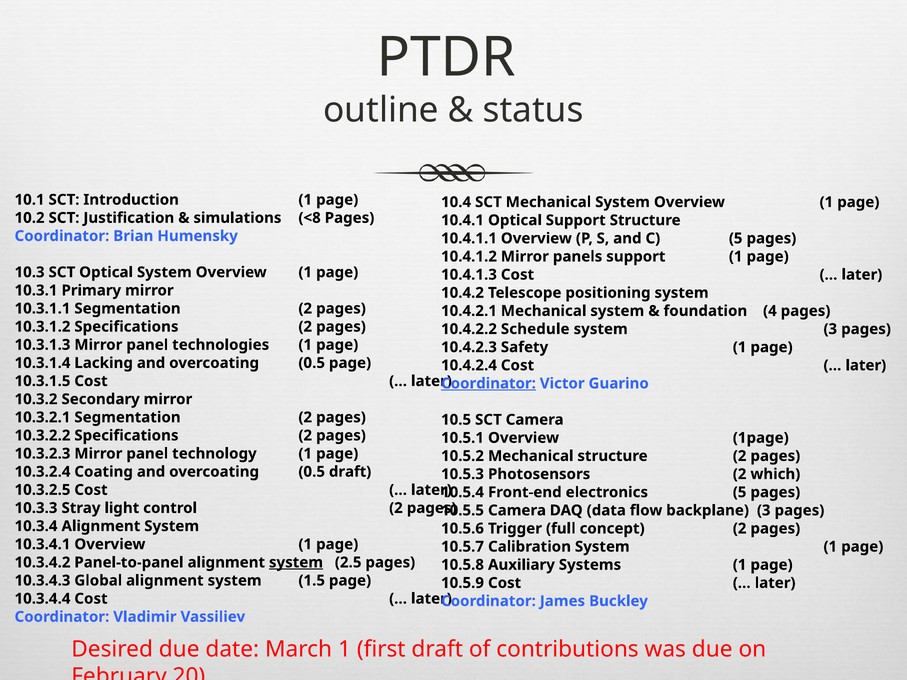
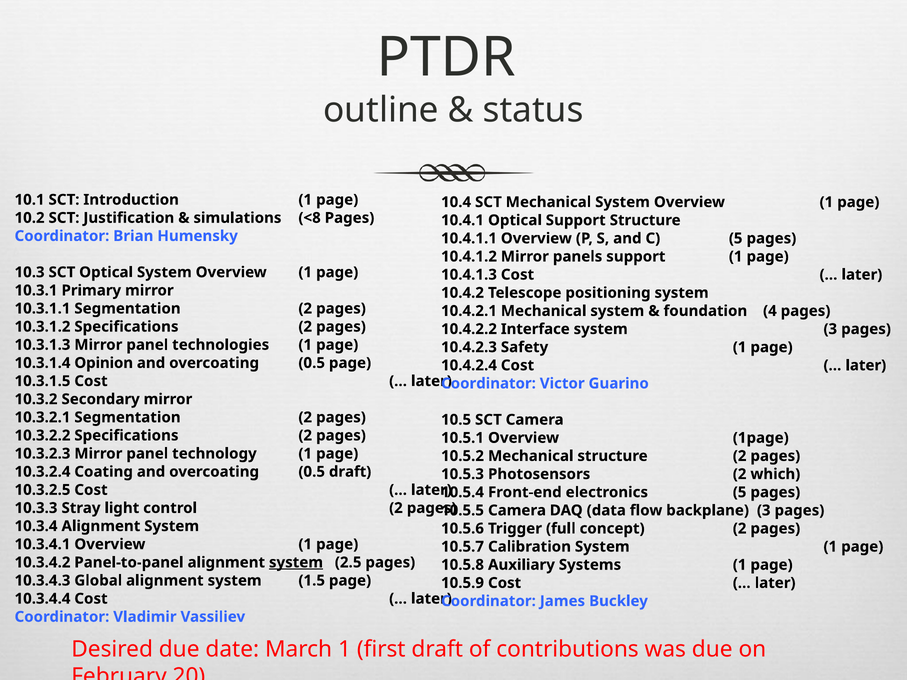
Schedule: Schedule -> Interface
Lacking: Lacking -> Opinion
Coordinator at (488, 384) underline: present -> none
